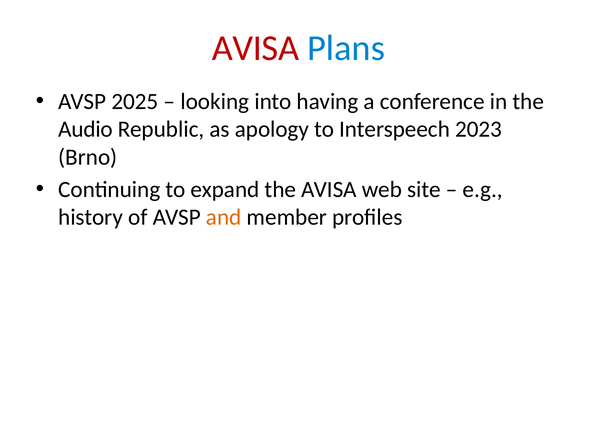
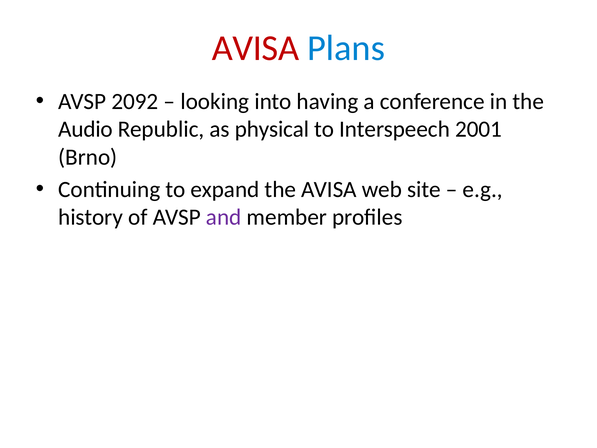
2025: 2025 -> 2092
apology: apology -> physical
2023: 2023 -> 2001
and colour: orange -> purple
